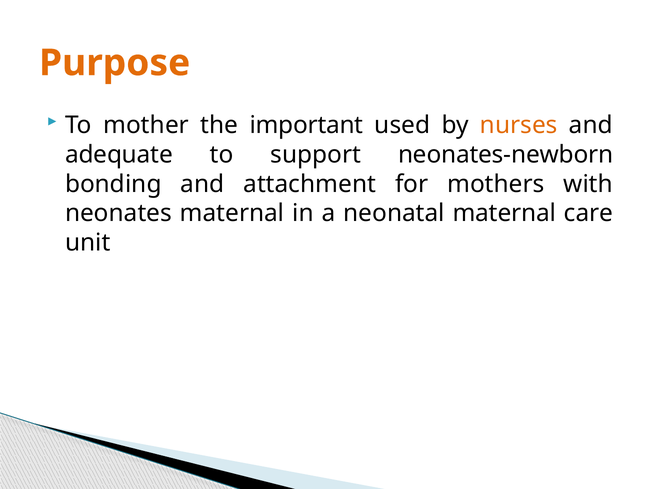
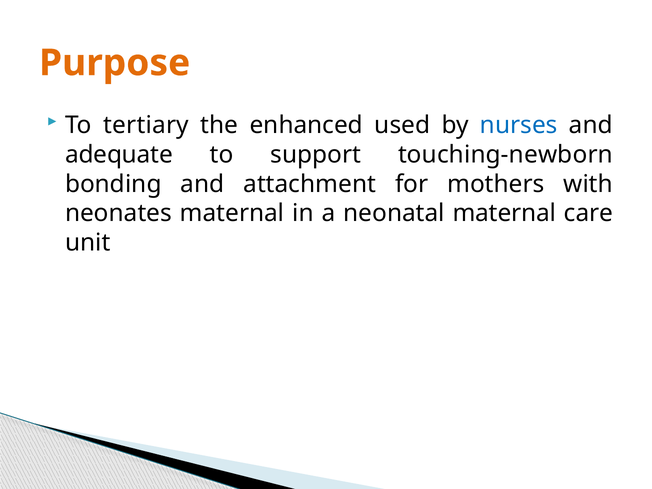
mother: mother -> tertiary
important: important -> enhanced
nurses colour: orange -> blue
neonates-newborn: neonates-newborn -> touching-newborn
